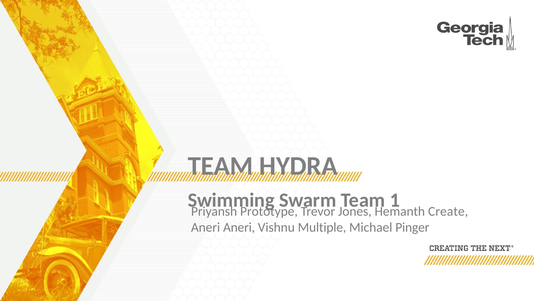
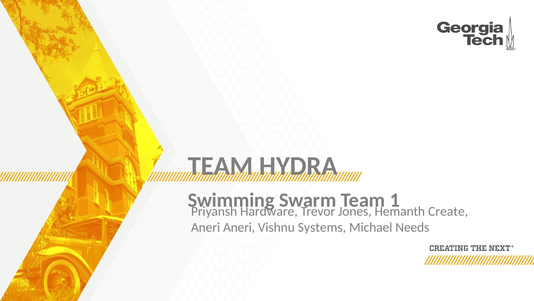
Prototype: Prototype -> Hardware
Multiple: Multiple -> Systems
Pinger: Pinger -> Needs
